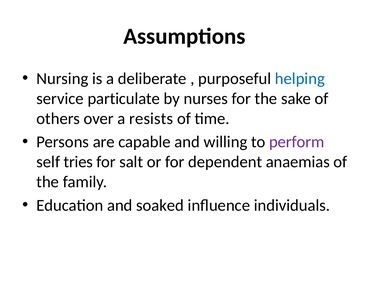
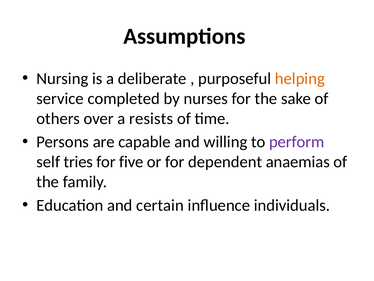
helping colour: blue -> orange
particulate: particulate -> completed
salt: salt -> five
soaked: soaked -> certain
